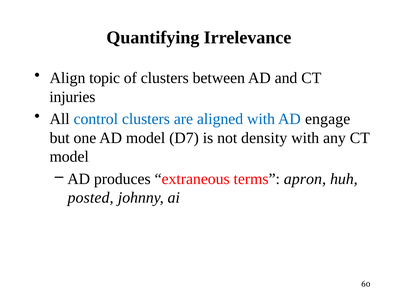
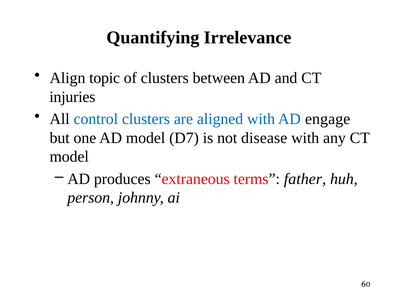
density: density -> disease
apron: apron -> father
posted: posted -> person
